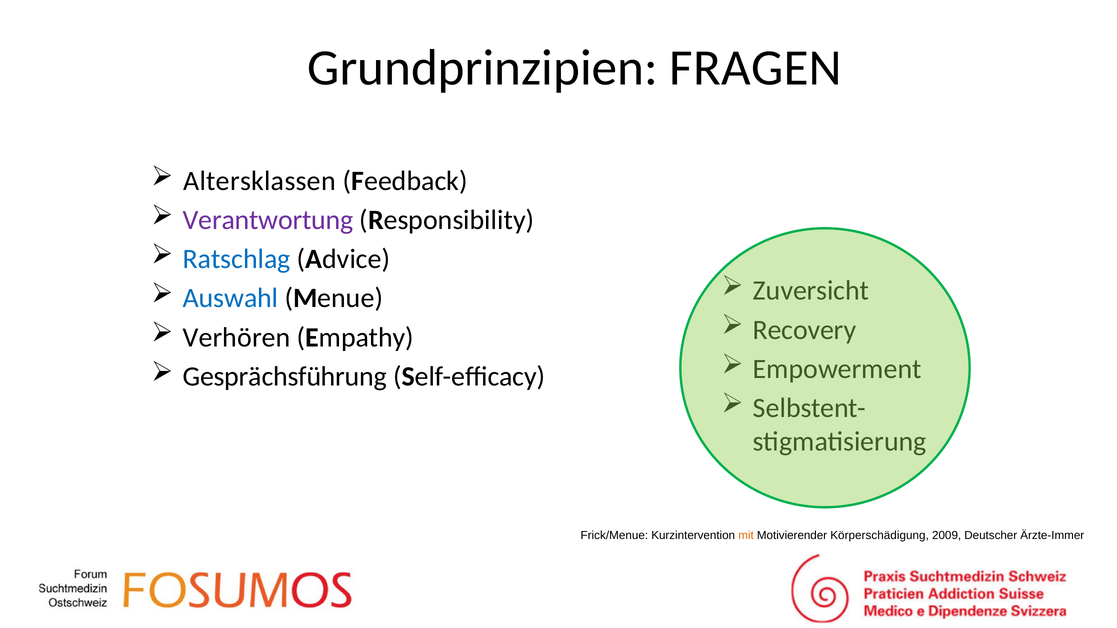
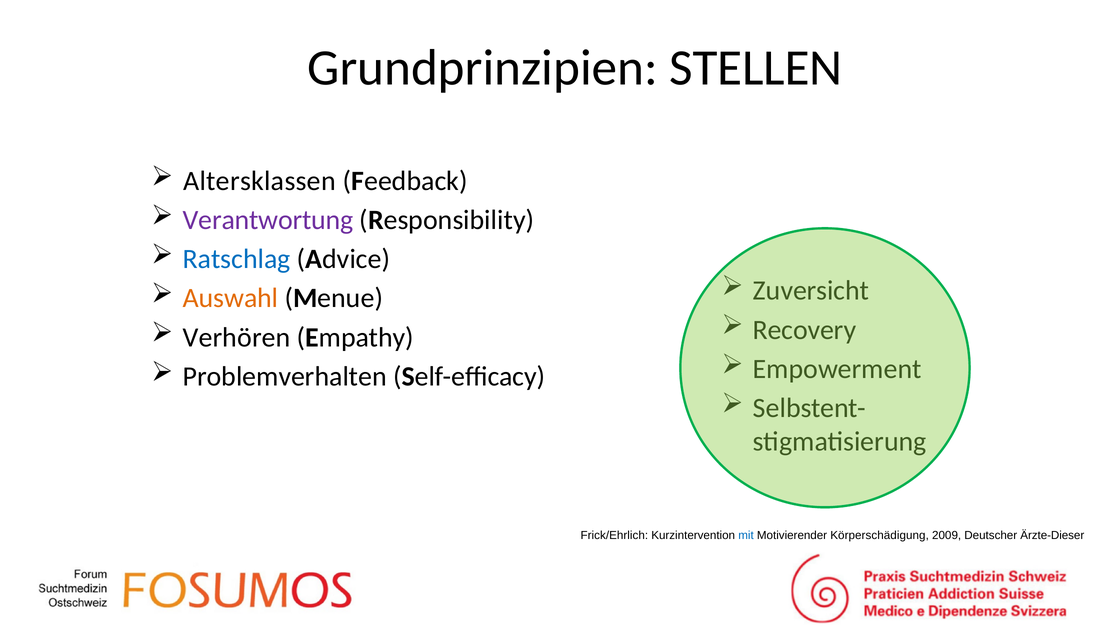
FRAGEN: FRAGEN -> STELLEN
Auswahl colour: blue -> orange
Gesprächsführung: Gesprächsführung -> Problemverhalten
Frick/Menue: Frick/Menue -> Frick/Ehrlich
mit colour: orange -> blue
Ärzte-Immer: Ärzte-Immer -> Ärzte-Dieser
